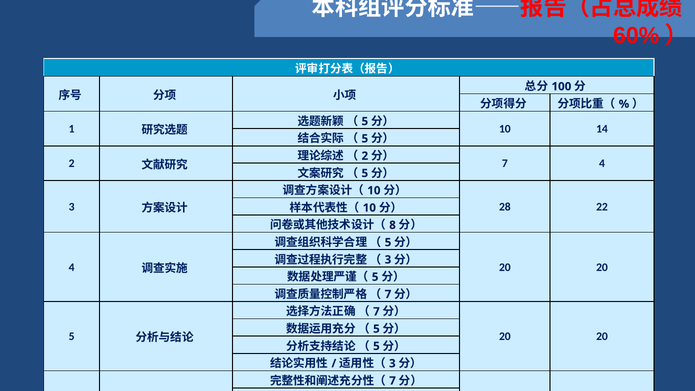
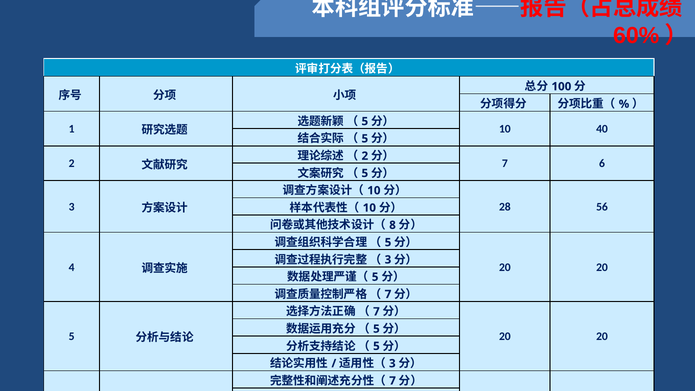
14: 14 -> 40
7 4: 4 -> 6
22: 22 -> 56
